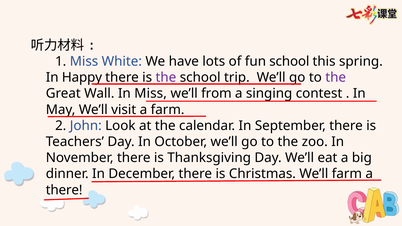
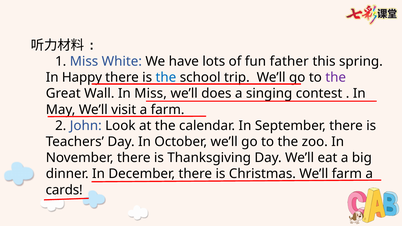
fun school: school -> father
the at (166, 77) colour: purple -> blue
from: from -> does
there at (64, 190): there -> cards
